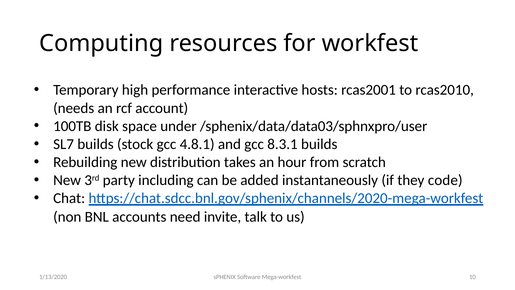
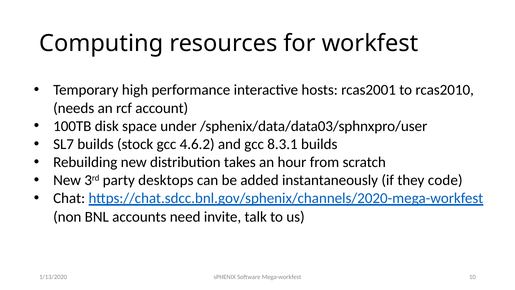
4.8.1: 4.8.1 -> 4.6.2
including: including -> desktops
